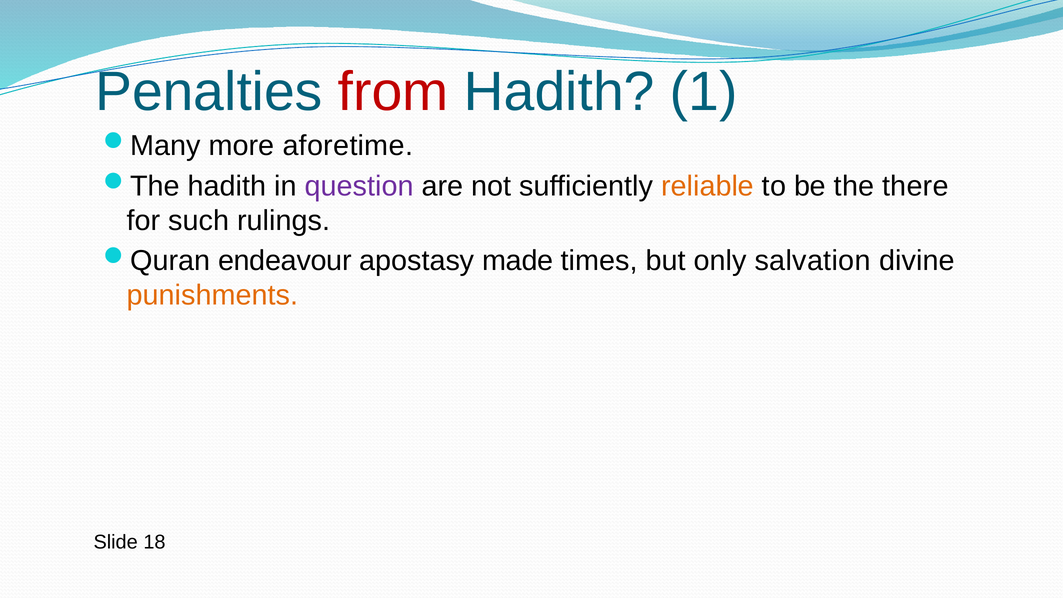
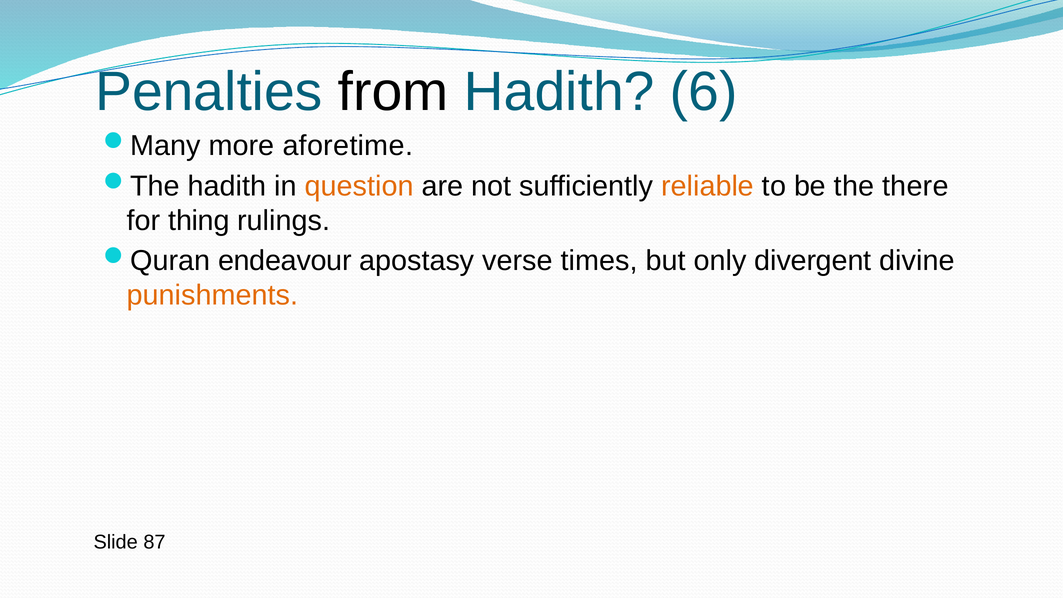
from colour: red -> black
1: 1 -> 6
question colour: purple -> orange
such: such -> thing
made: made -> verse
salvation: salvation -> divergent
18: 18 -> 87
